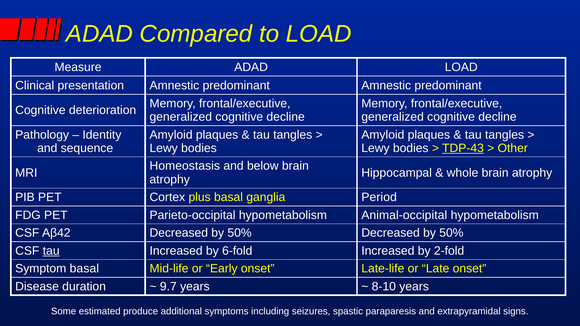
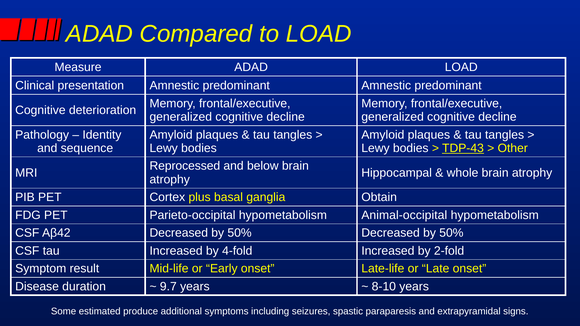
Homeostasis: Homeostasis -> Reprocessed
Period: Period -> Obtain
tau at (51, 251) underline: present -> none
6-fold: 6-fold -> 4-fold
Symptom basal: basal -> result
